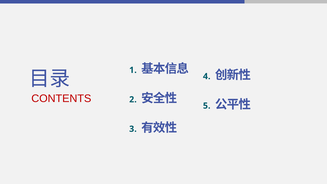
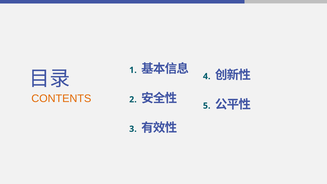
CONTENTS colour: red -> orange
